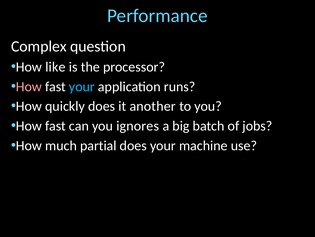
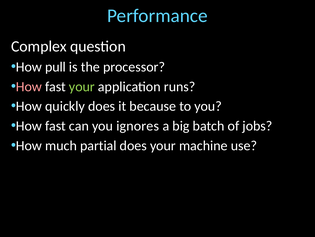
like: like -> pull
your at (82, 86) colour: light blue -> light green
another: another -> because
